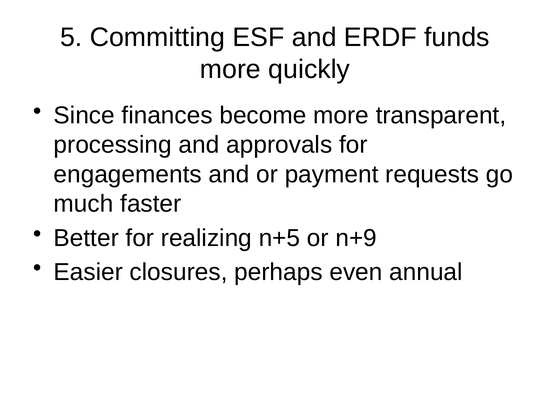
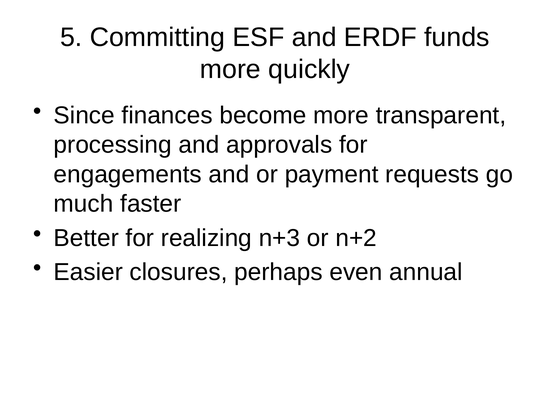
n+5: n+5 -> n+3
n+9: n+9 -> n+2
